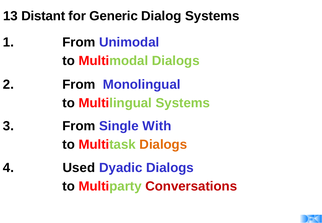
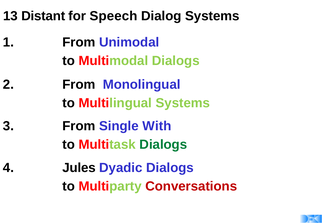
Generic: Generic -> Speech
Dialogs at (163, 145) colour: orange -> green
Used: Used -> Jules
